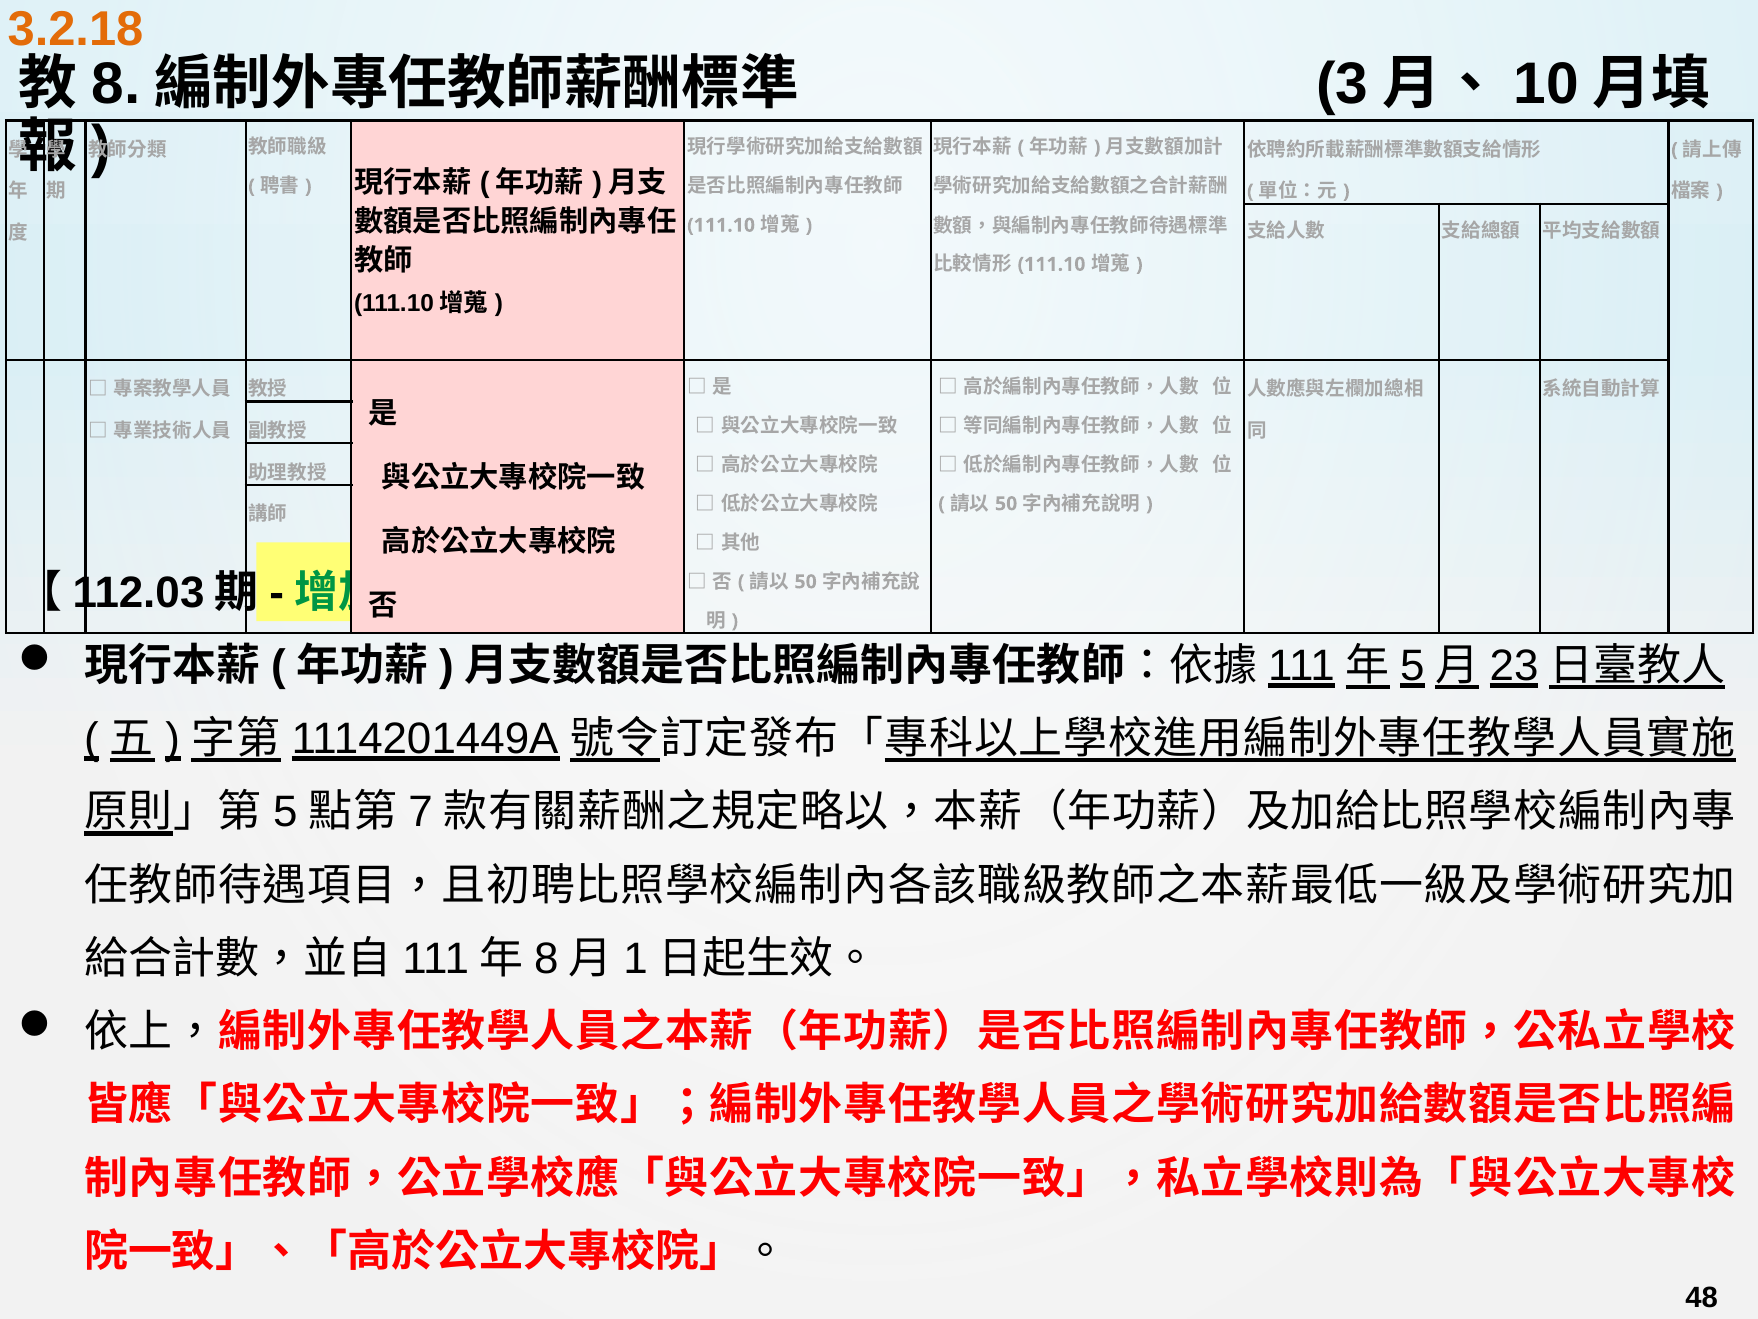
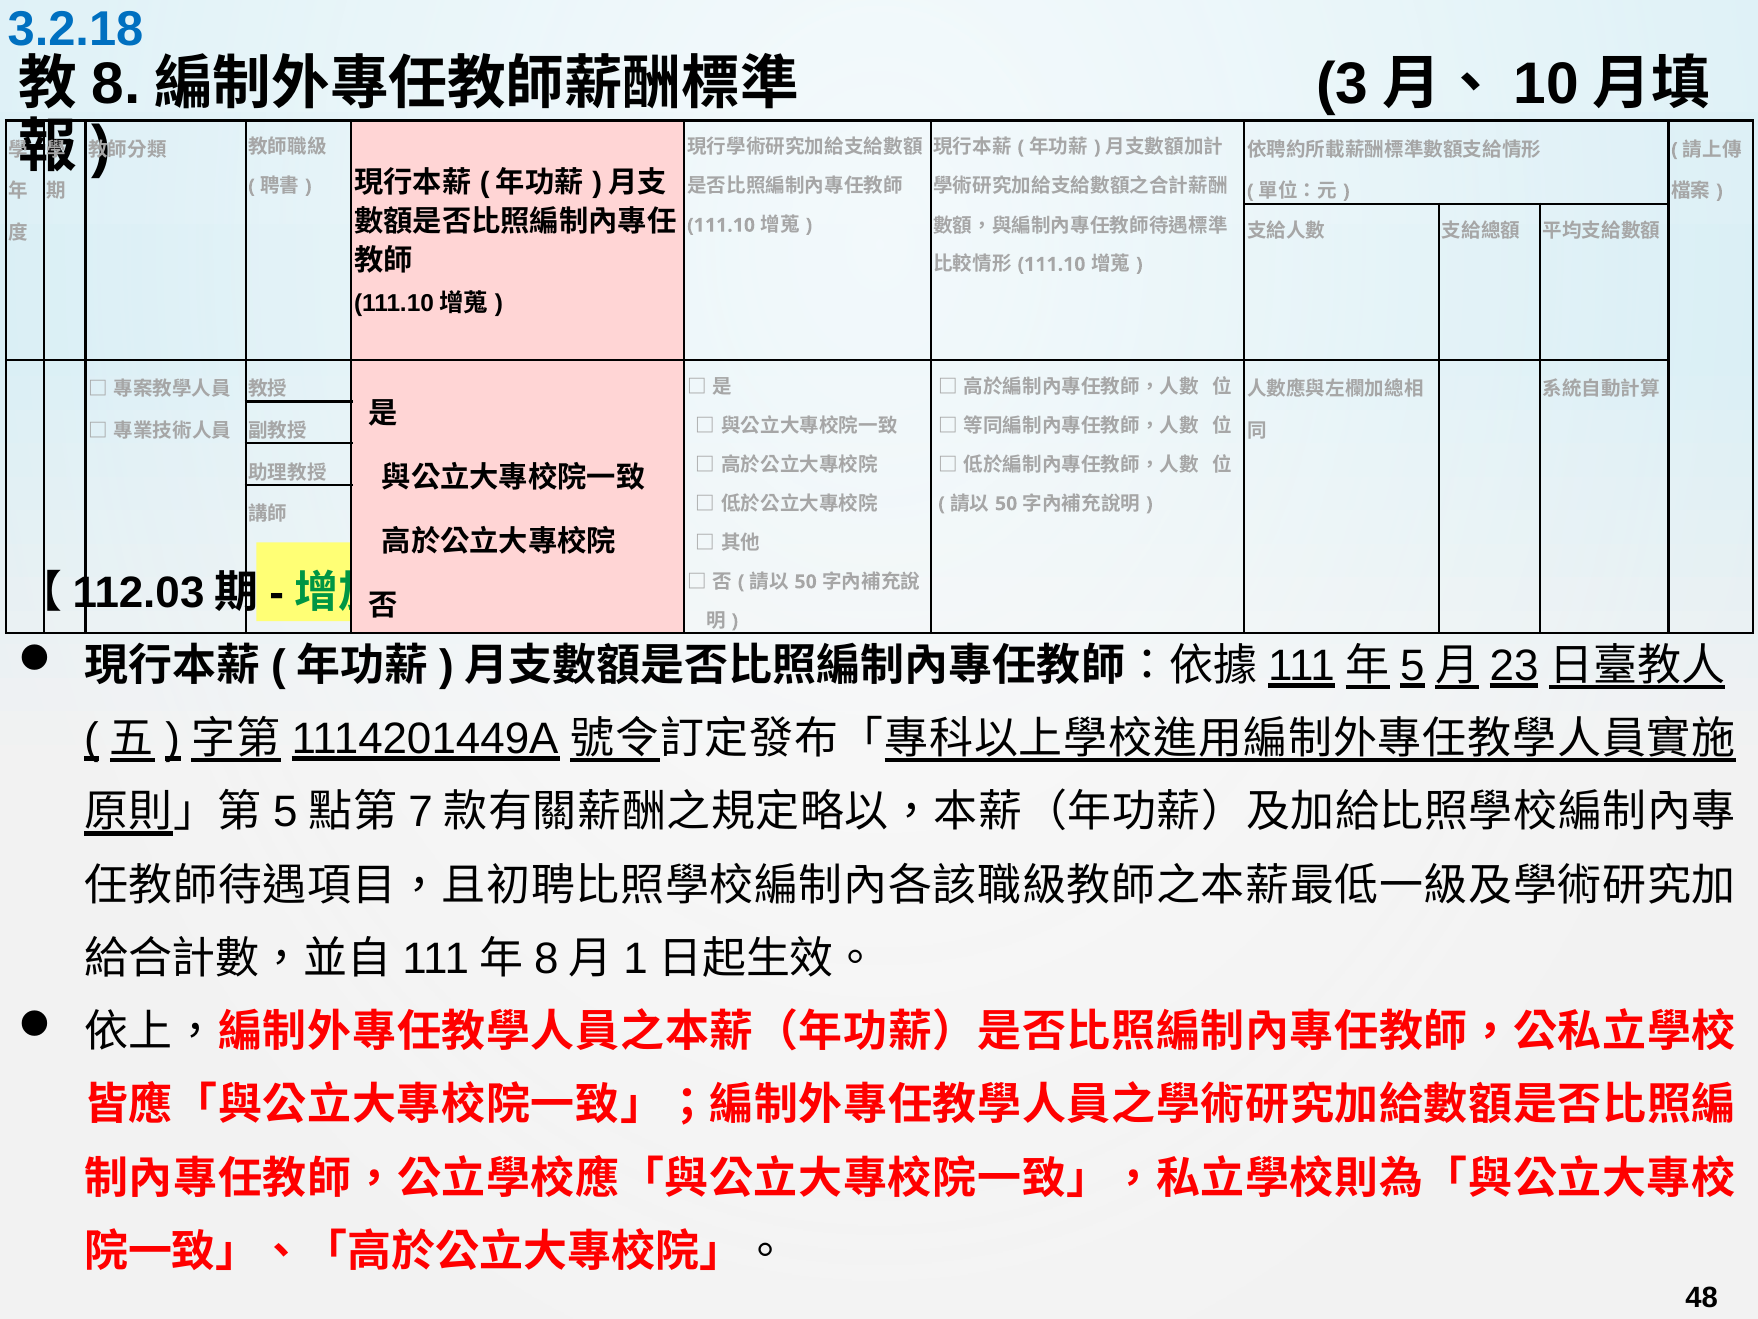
3.2.18 colour: orange -> blue
